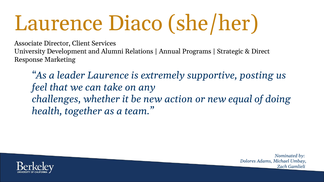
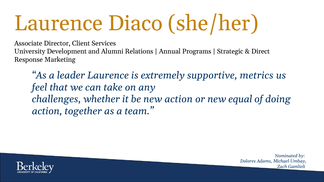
posting: posting -> metrics
health at (47, 111): health -> action
